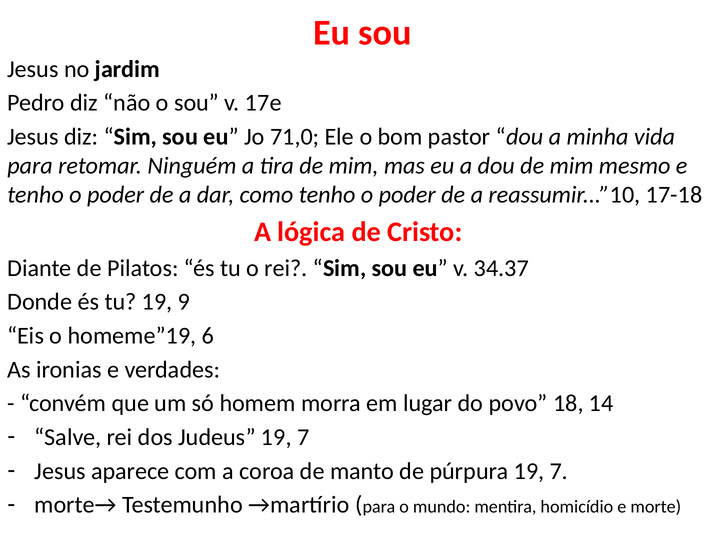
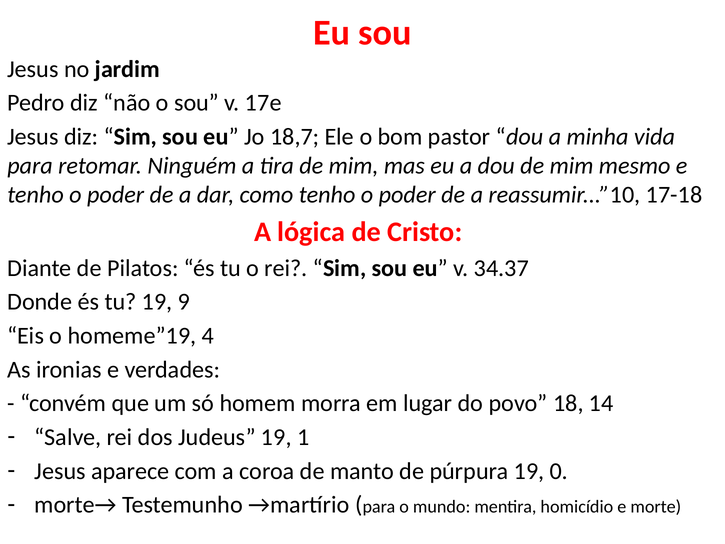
71,0: 71,0 -> 18,7
6: 6 -> 4
Judeus 19 7: 7 -> 1
púrpura 19 7: 7 -> 0
